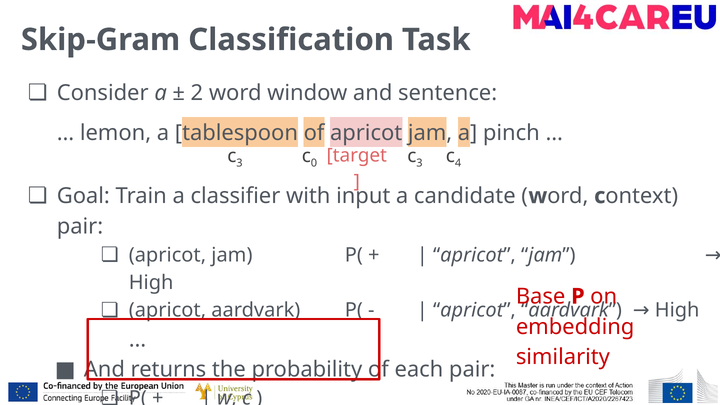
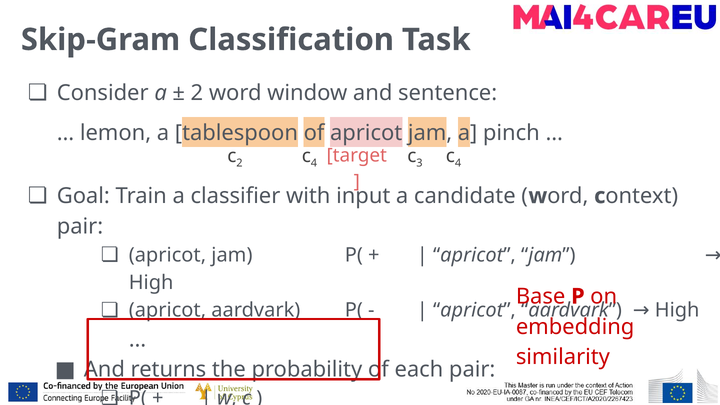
3 at (239, 163): 3 -> 2
0 at (314, 163): 0 -> 4
